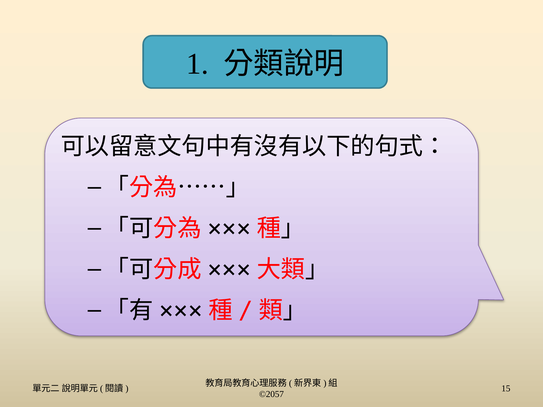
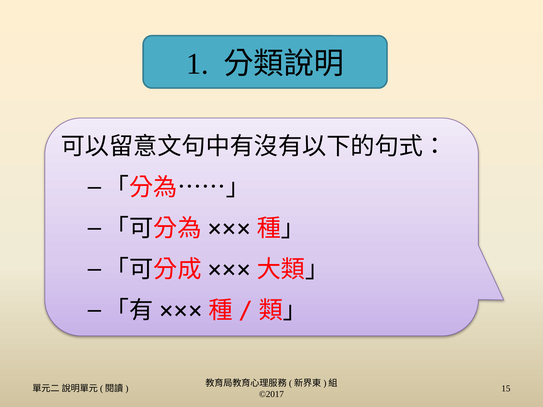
©2057: ©2057 -> ©2017
